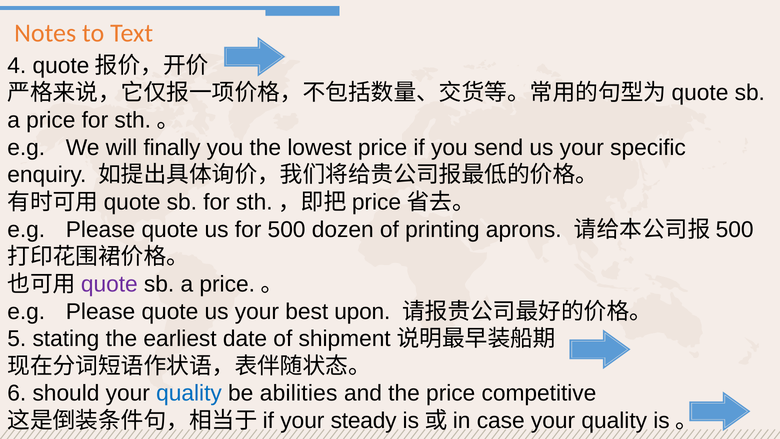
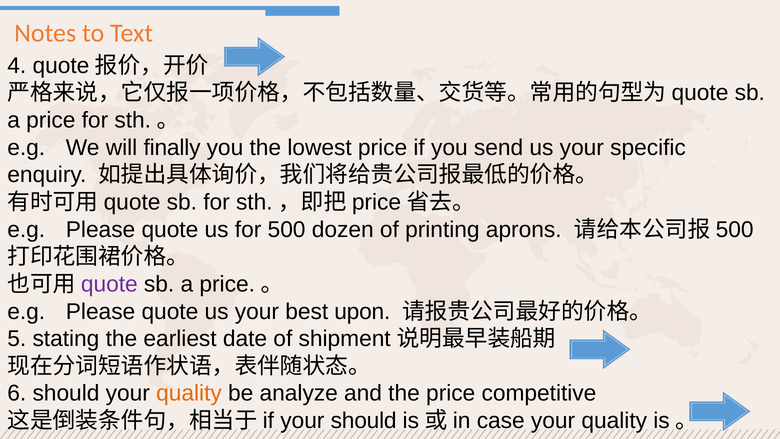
quality at (189, 393) colour: blue -> orange
abilities: abilities -> analyze
your steady: steady -> should
